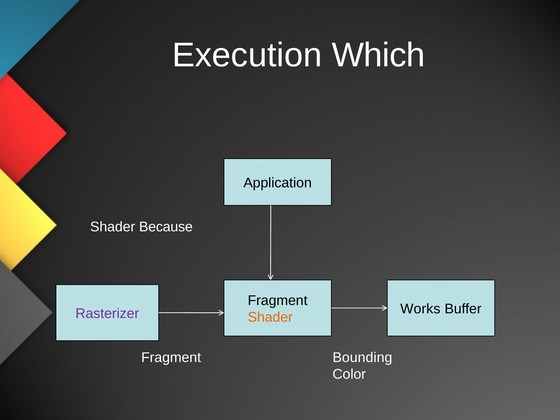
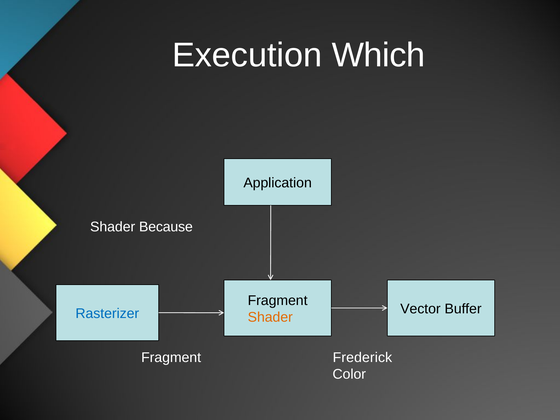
Works: Works -> Vector
Rasterizer colour: purple -> blue
Bounding: Bounding -> Frederick
